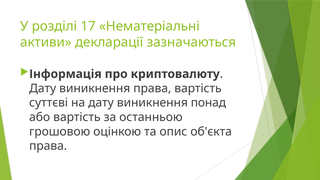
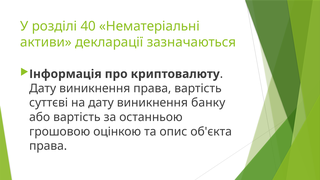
17: 17 -> 40
понад: понад -> банку
